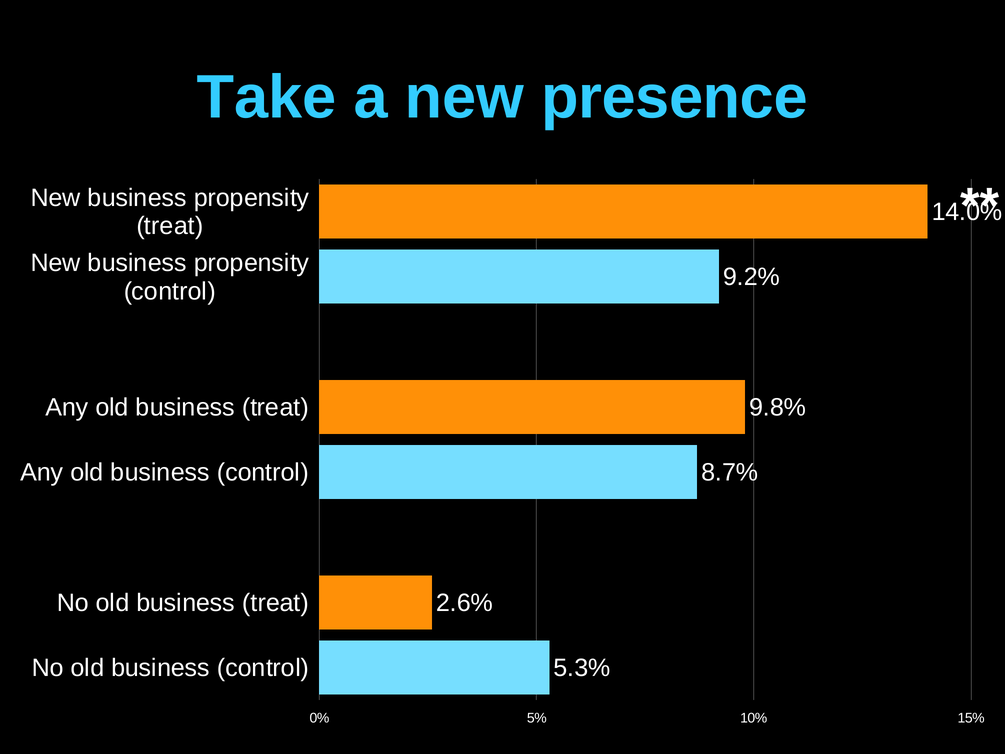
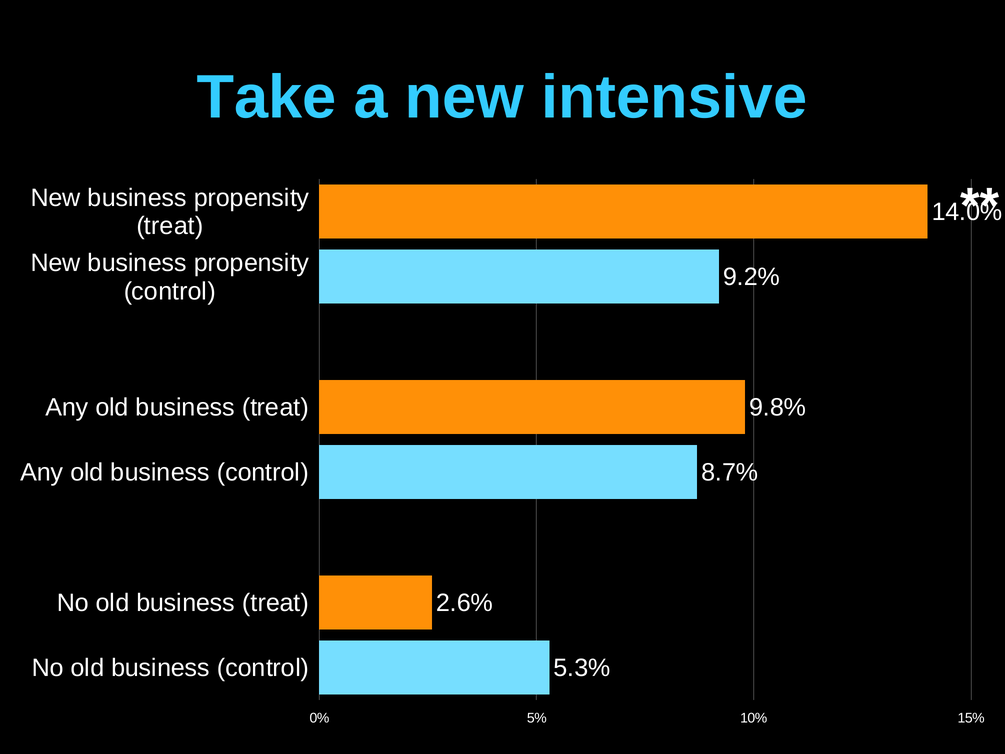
presence: presence -> intensive
